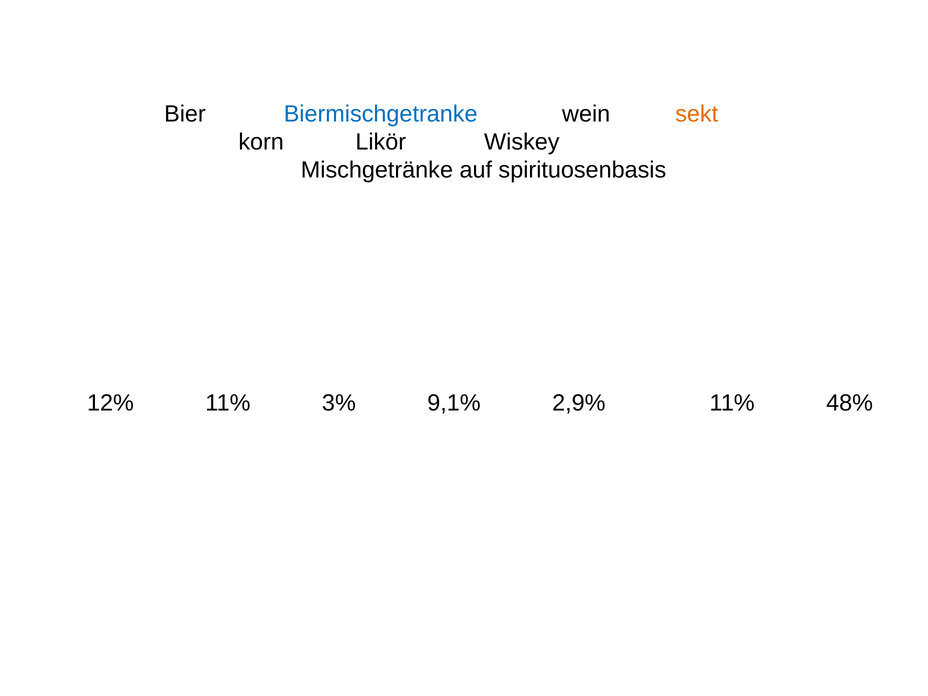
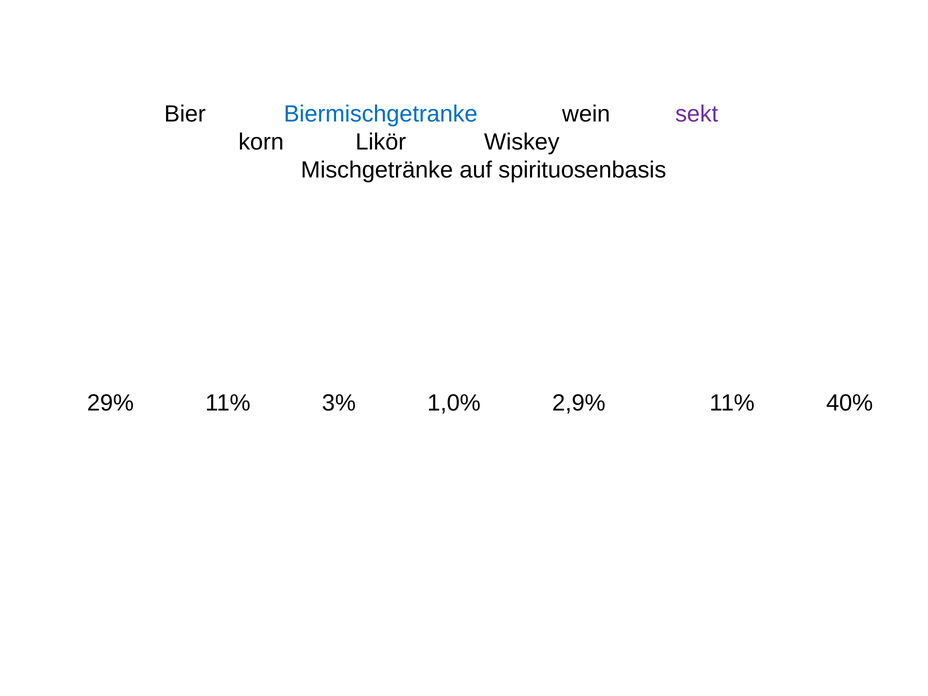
sekt colour: orange -> purple
12%: 12% -> 29%
9,1%: 9,1% -> 1,0%
48%: 48% -> 40%
